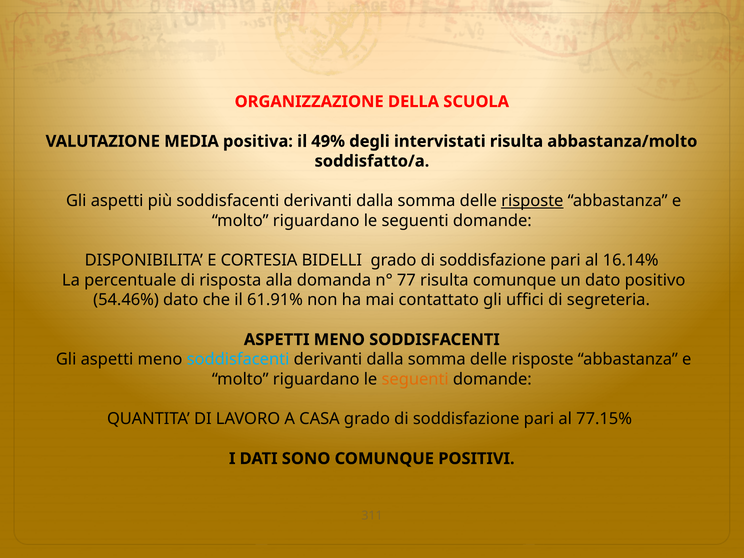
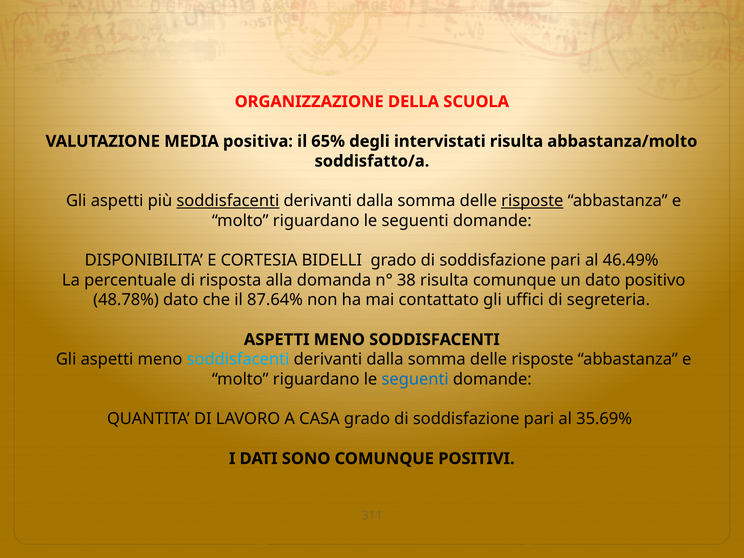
49%: 49% -> 65%
soddisfacenti at (228, 201) underline: none -> present
16.14%: 16.14% -> 46.49%
77: 77 -> 38
54.46%: 54.46% -> 48.78%
61.91%: 61.91% -> 87.64%
seguenti at (415, 379) colour: orange -> blue
77.15%: 77.15% -> 35.69%
